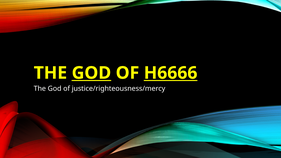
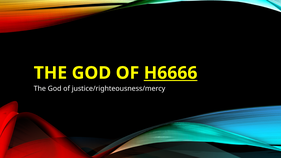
GOD at (91, 73) underline: present -> none
